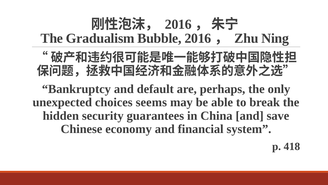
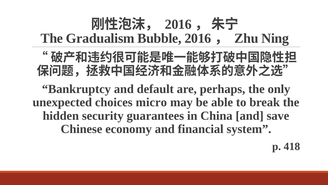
seems: seems -> micro
